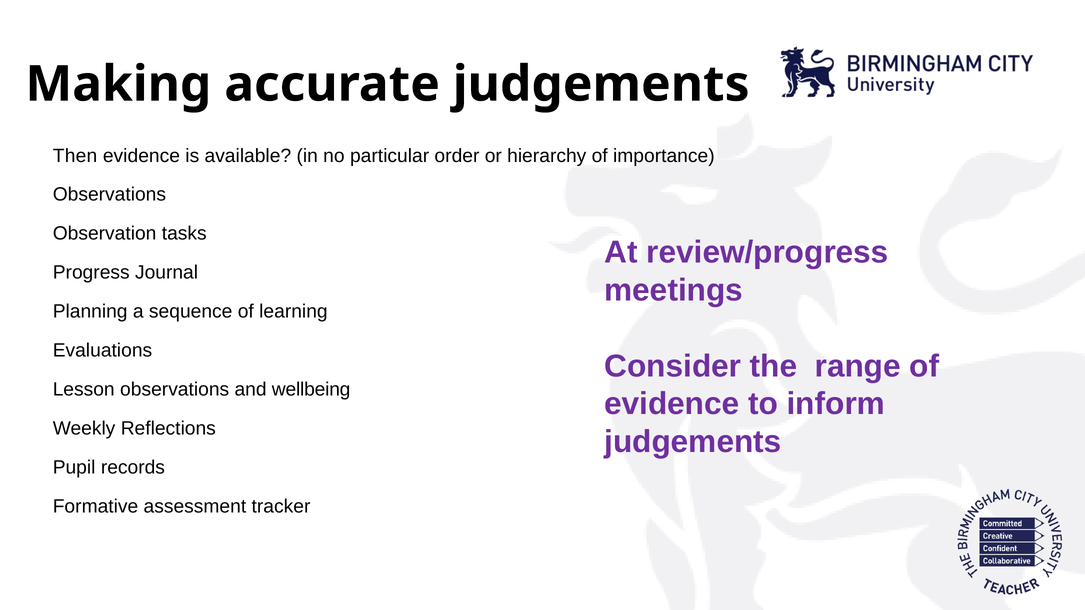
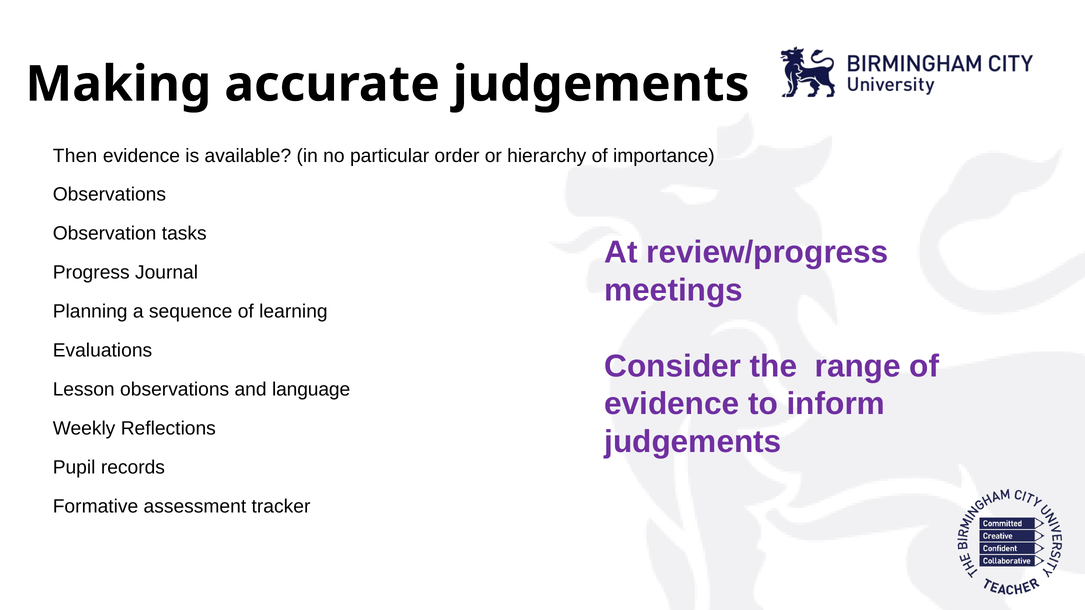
wellbeing: wellbeing -> language
